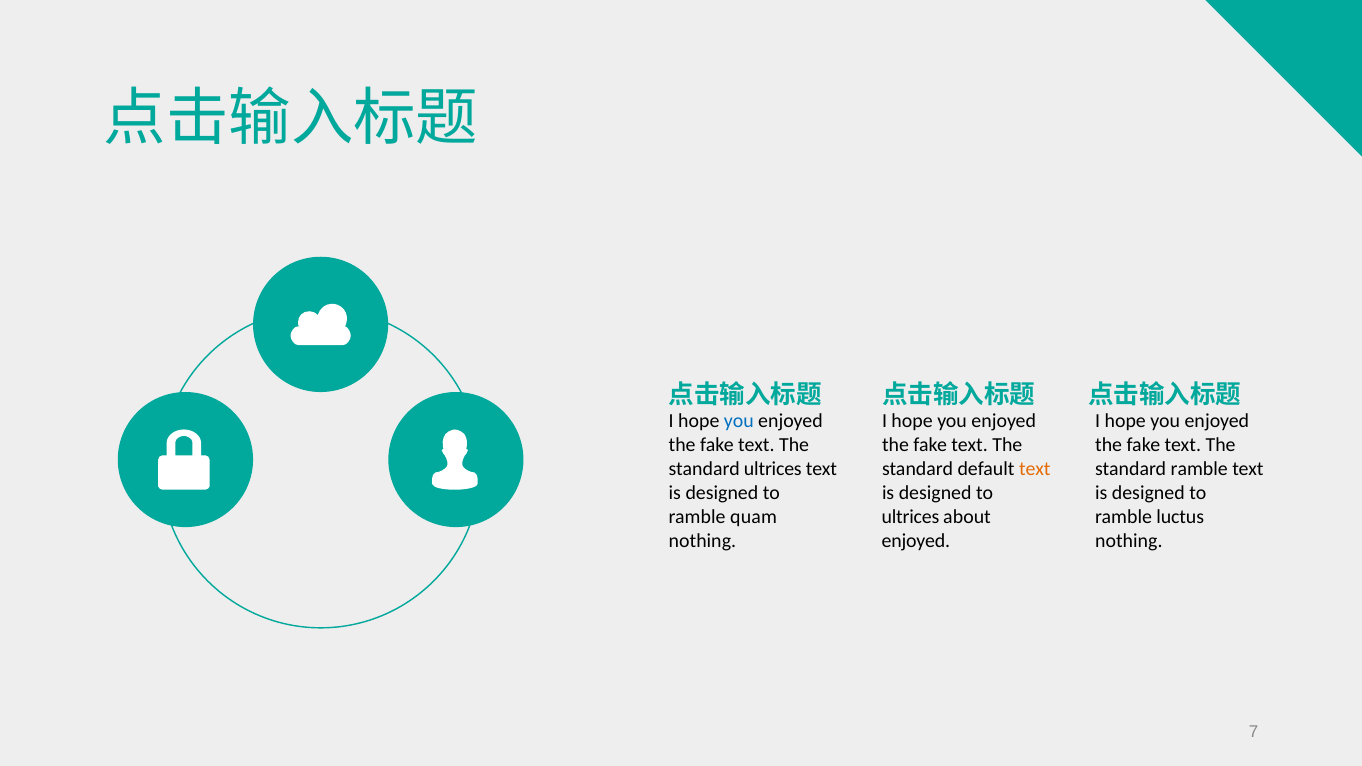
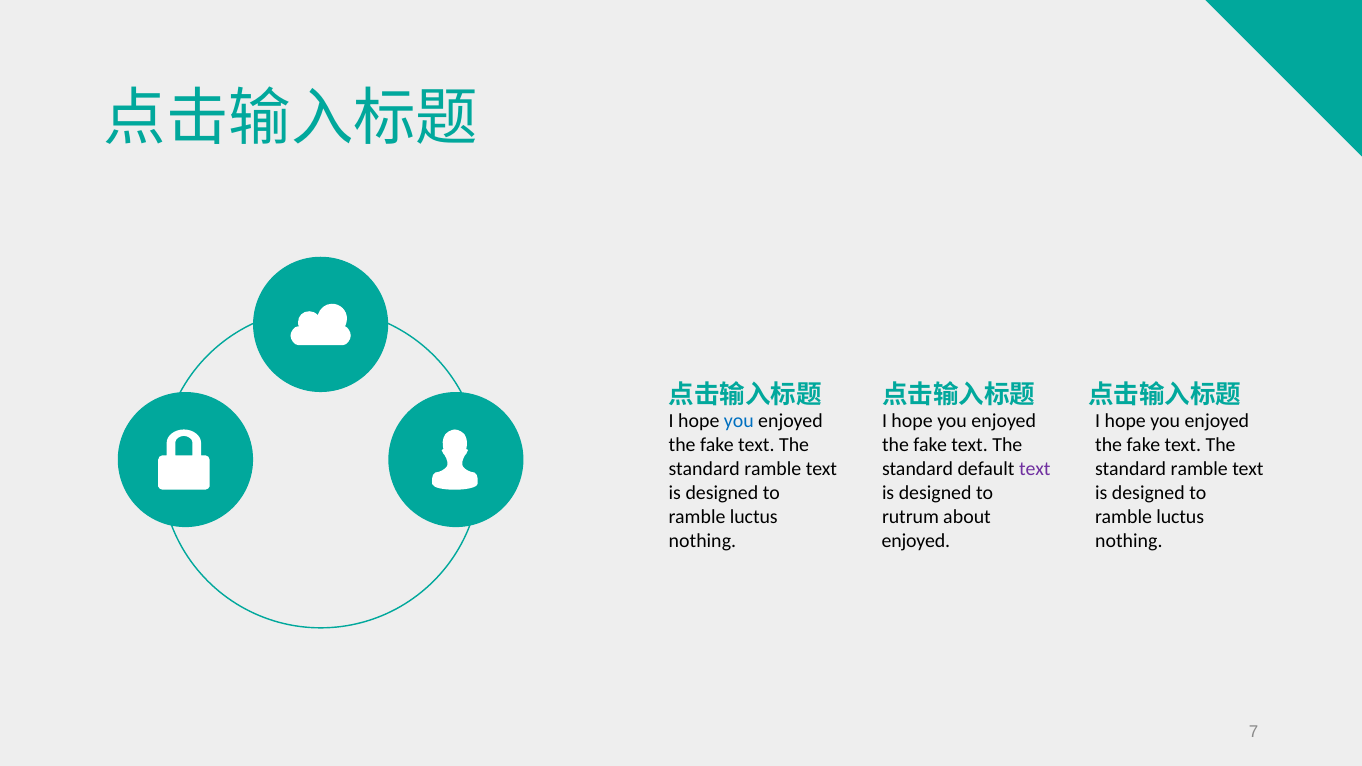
ultrices at (773, 469): ultrices -> ramble
text at (1035, 469) colour: orange -> purple
quam at (754, 517): quam -> luctus
ultrices at (911, 517): ultrices -> rutrum
